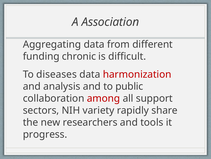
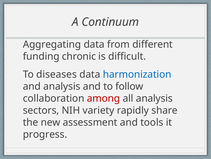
Association: Association -> Continuum
harmonization colour: red -> blue
public: public -> follow
all support: support -> analysis
researchers: researchers -> assessment
